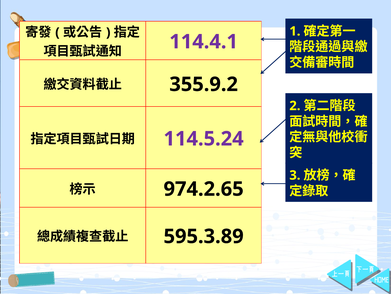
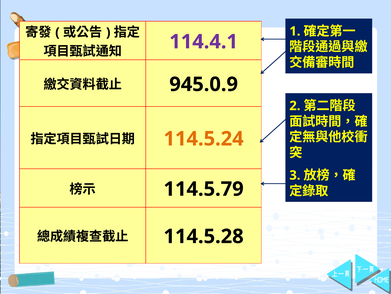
355.9.2: 355.9.2 -> 945.0.9
114.5.24 colour: purple -> orange
974.2.65: 974.2.65 -> 114.5.79
595.3.89: 595.3.89 -> 114.5.28
